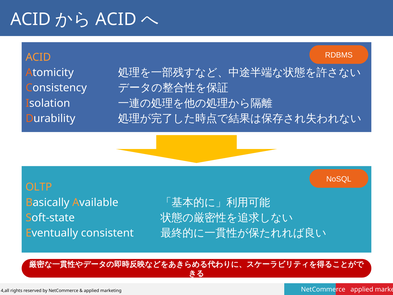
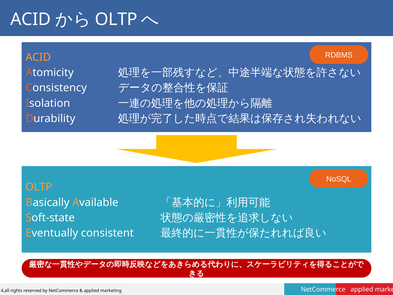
ACID at (116, 19): ACID -> OLTP
